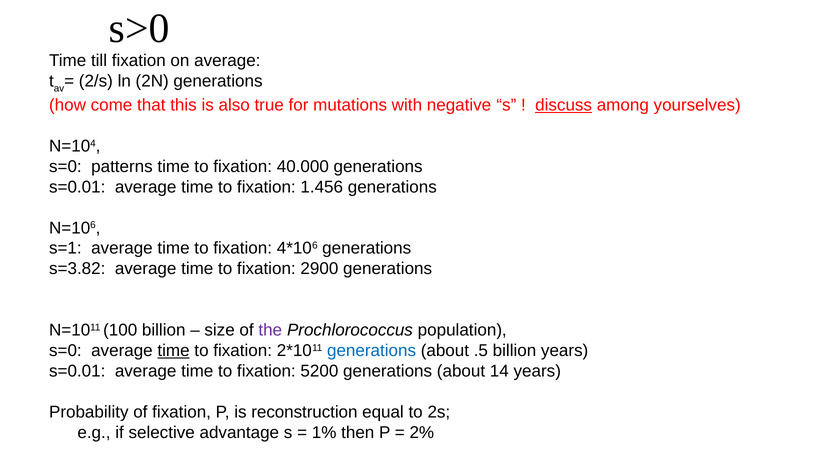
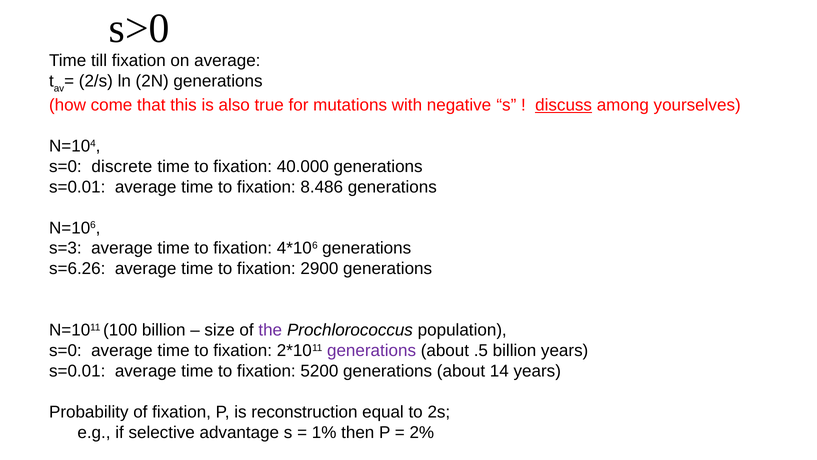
patterns: patterns -> discrete
1.456: 1.456 -> 8.486
s=1: s=1 -> s=3
s=3.82: s=3.82 -> s=6.26
time at (174, 350) underline: present -> none
generations at (372, 350) colour: blue -> purple
